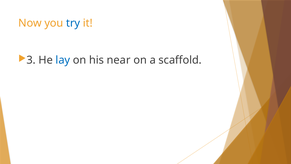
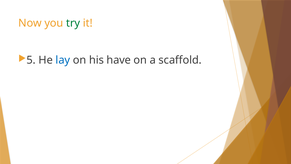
try colour: blue -> green
3: 3 -> 5
near: near -> have
